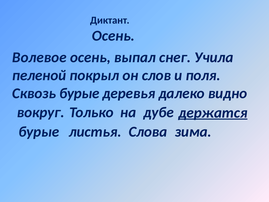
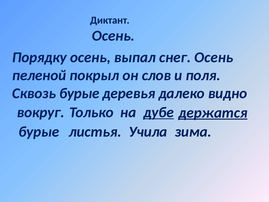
Волевое: Волевое -> Порядку
снег Учила: Учила -> Осень
дубе underline: none -> present
Слова: Слова -> Учила
